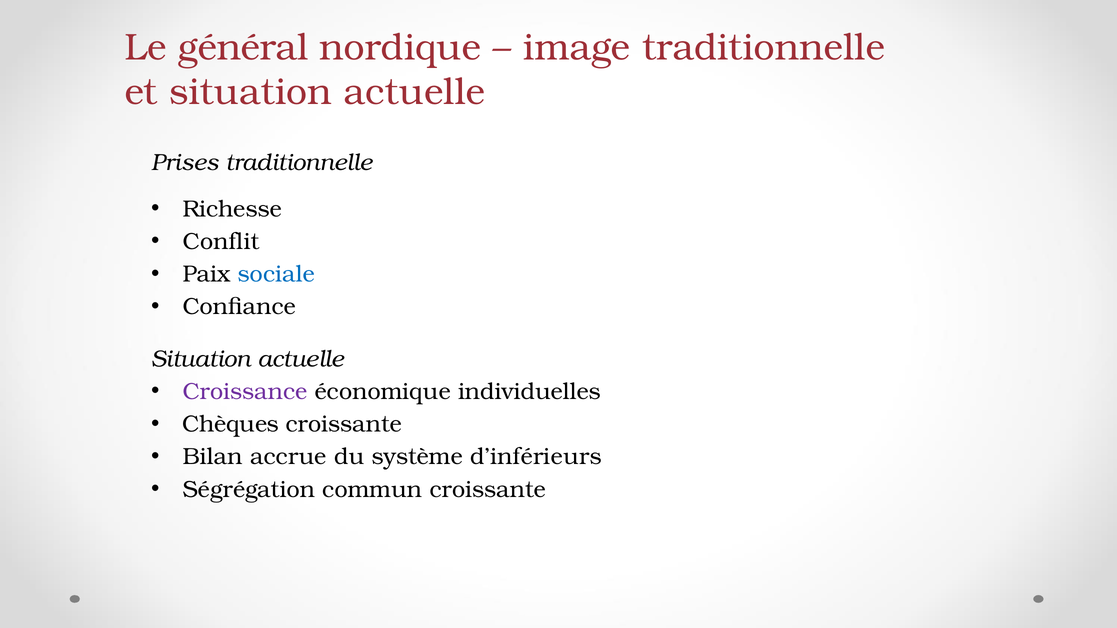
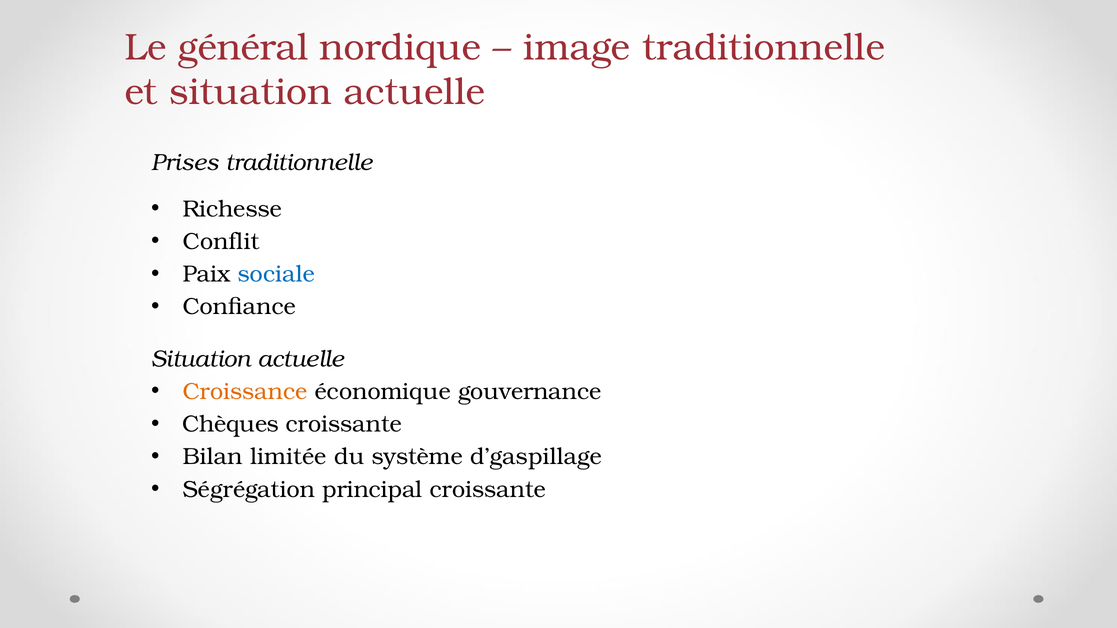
Croissance colour: purple -> orange
individuelles: individuelles -> gouvernance
accrue: accrue -> limitée
d’inférieurs: d’inférieurs -> d’gaspillage
commun: commun -> principal
